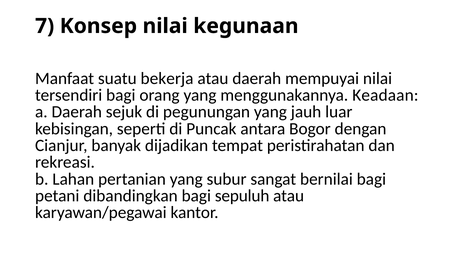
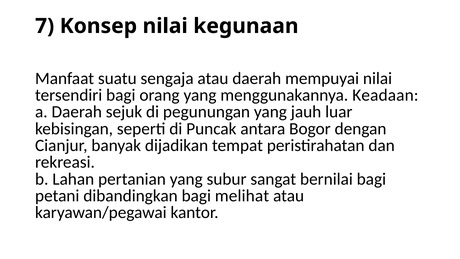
bekerja: bekerja -> sengaja
sepuluh: sepuluh -> melihat
